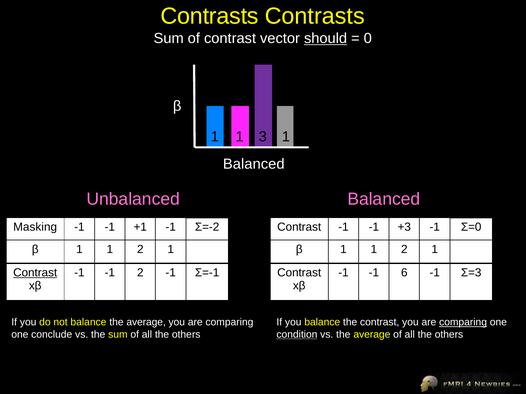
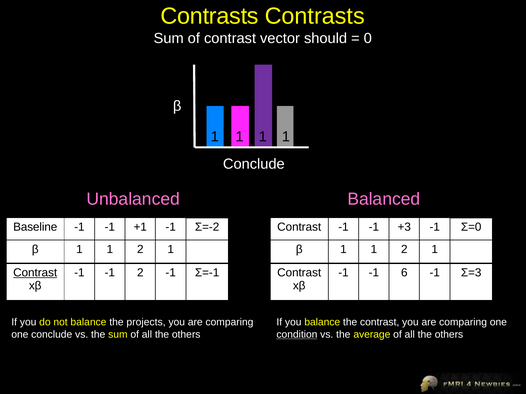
should underline: present -> none
3 at (263, 137): 3 -> 1
Balanced at (254, 164): Balanced -> Conclude
Masking: Masking -> Baseline
balance the average: average -> projects
comparing at (463, 323) underline: present -> none
